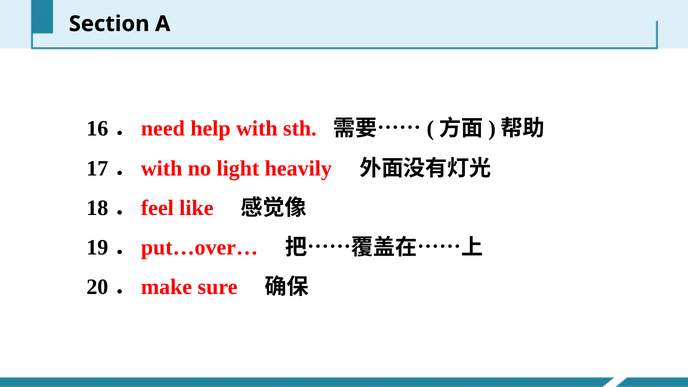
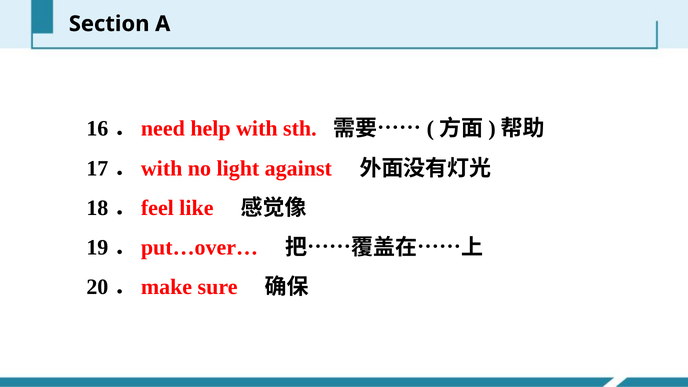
heavily: heavily -> against
